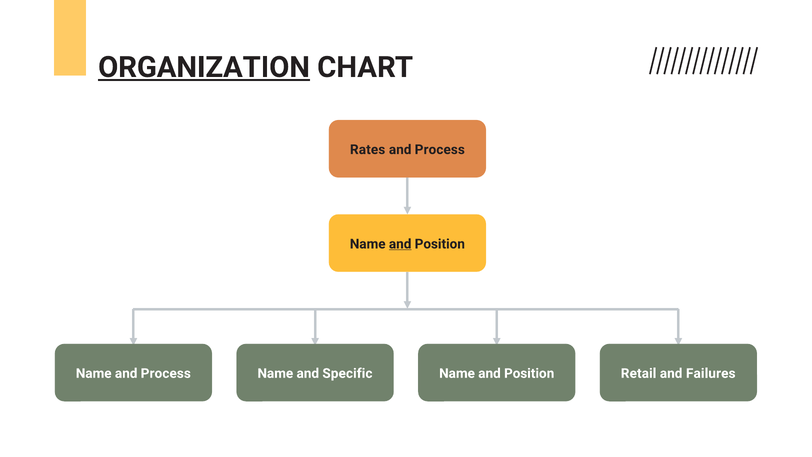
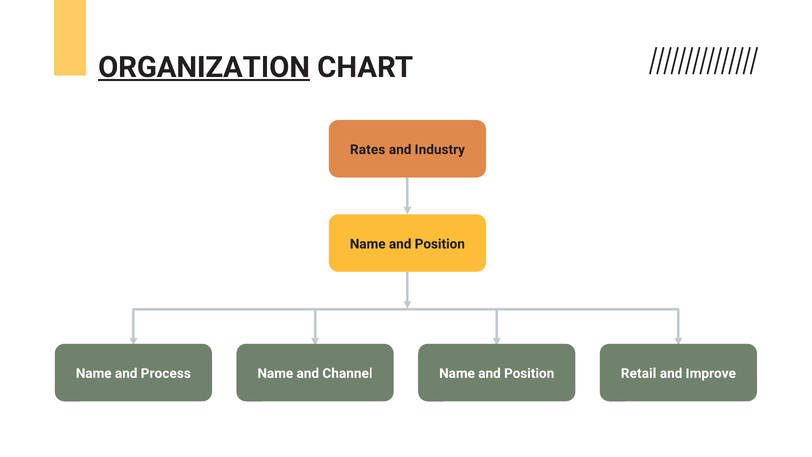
Process at (440, 149): Process -> Industry
and at (400, 244) underline: present -> none
Specific: Specific -> Channel
Failures: Failures -> Improve
